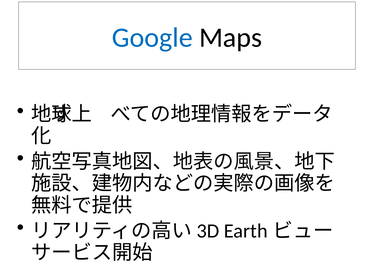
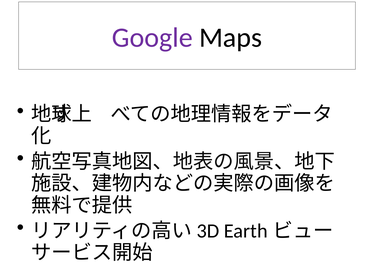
Google colour: blue -> purple
